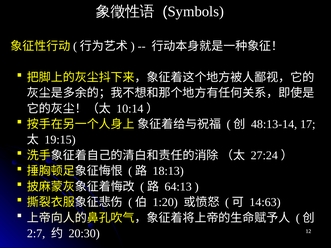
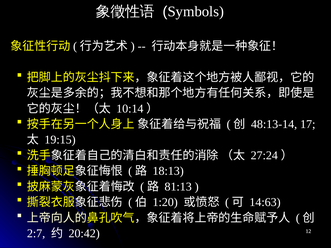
64:13: 64:13 -> 81:13
20:30: 20:30 -> 20:42
